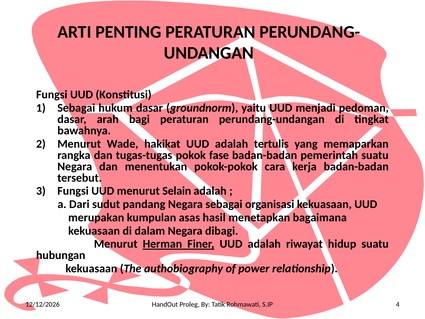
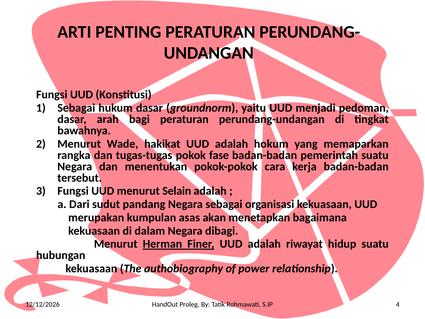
tertulis: tertulis -> hokum
hasil: hasil -> akan
